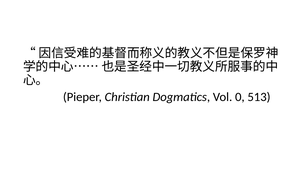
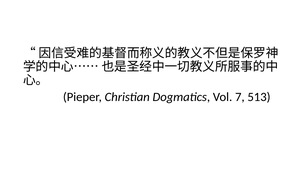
0: 0 -> 7
